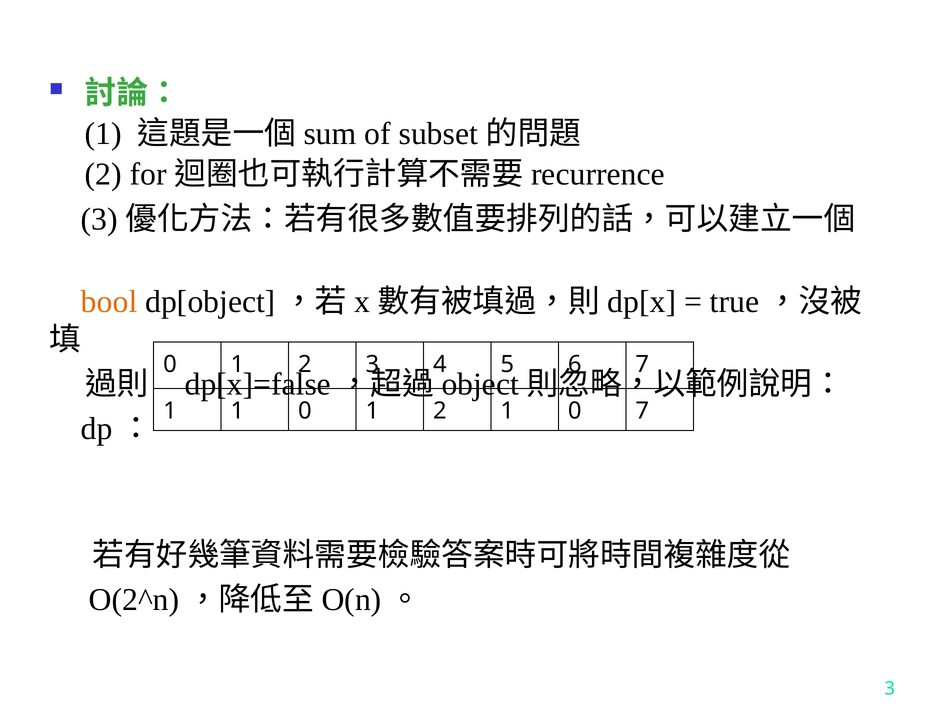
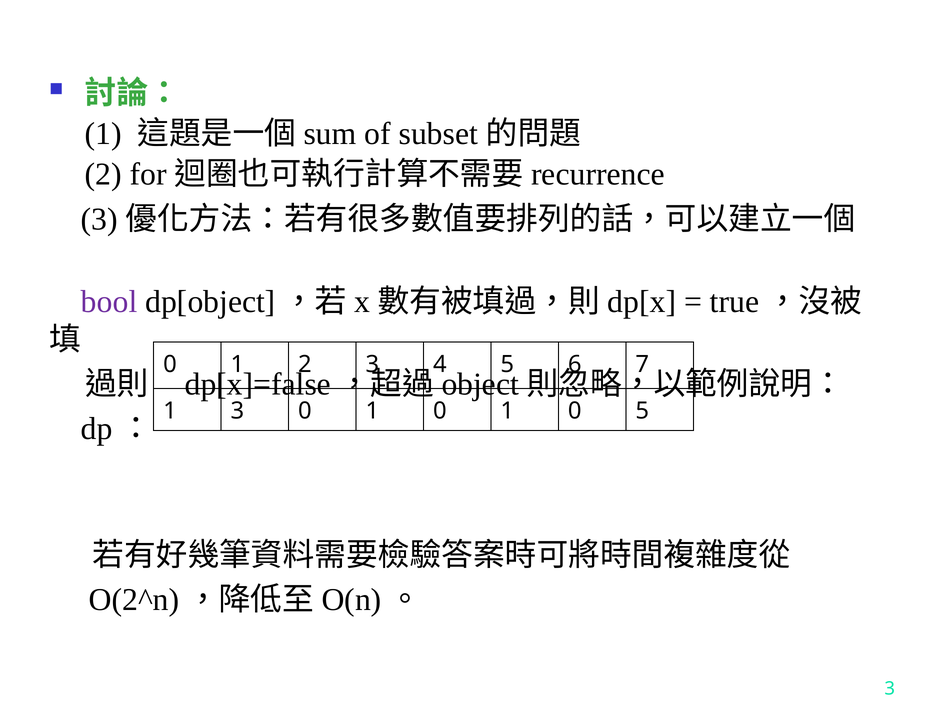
bool colour: orange -> purple
1 1: 1 -> 3
2 at (440, 411): 2 -> 0
0 7: 7 -> 5
